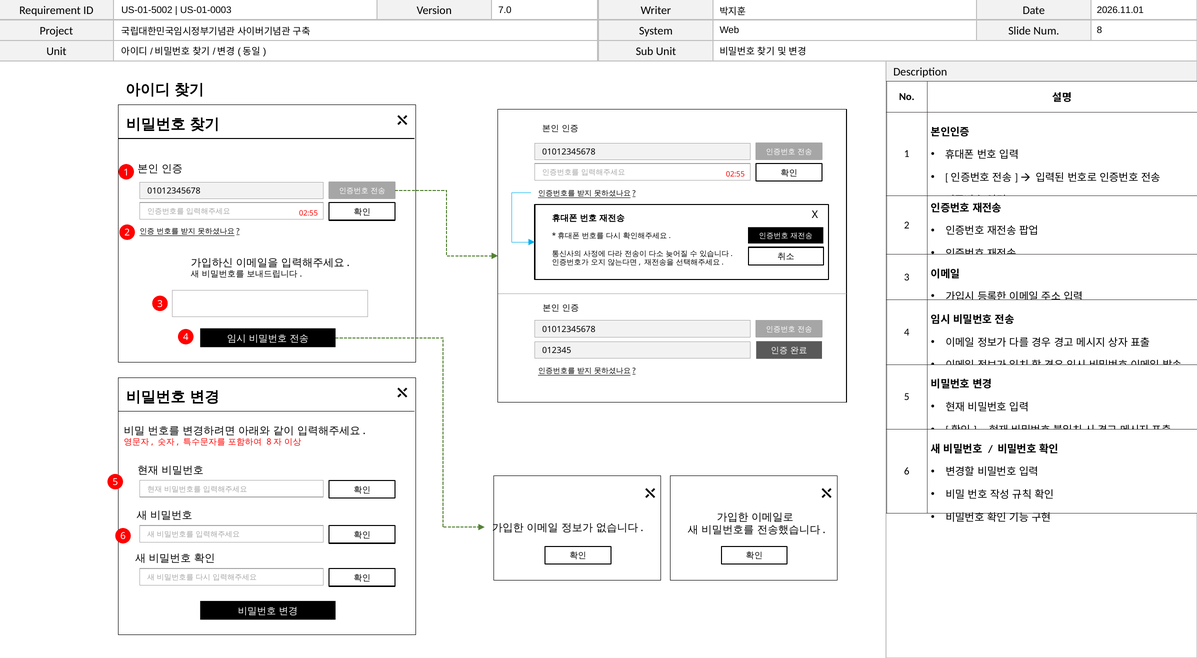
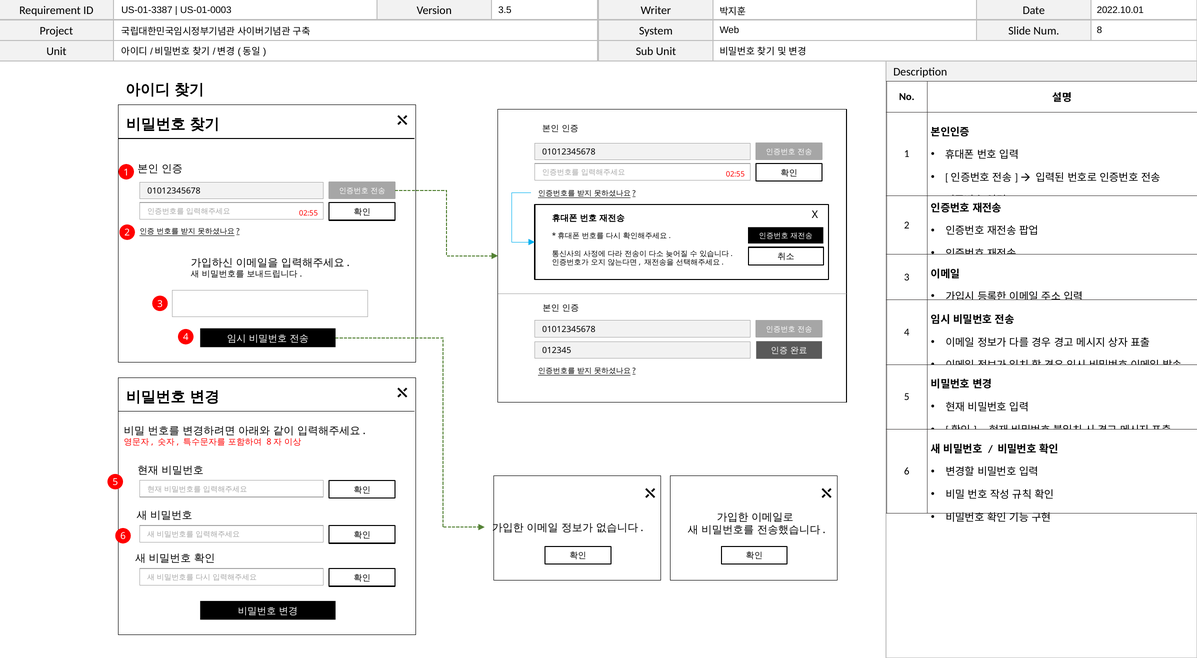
US-01-5002: US-01-5002 -> US-01-3387
7.0: 7.0 -> 3.5
2026.11.01: 2026.11.01 -> 2022.10.01
